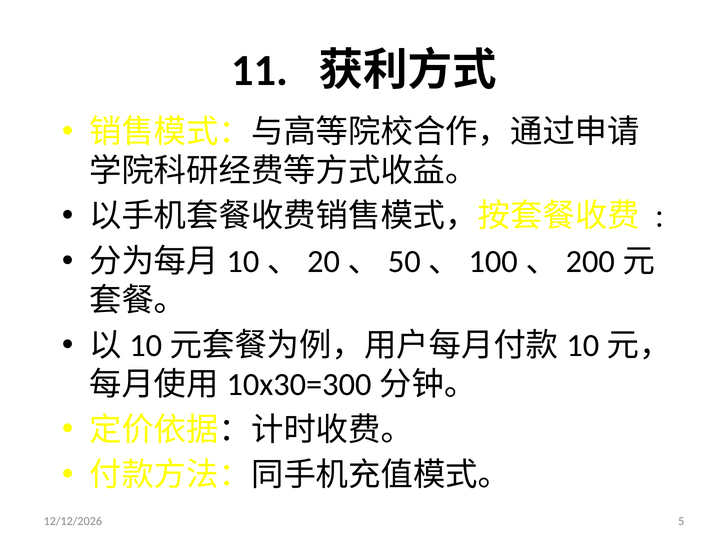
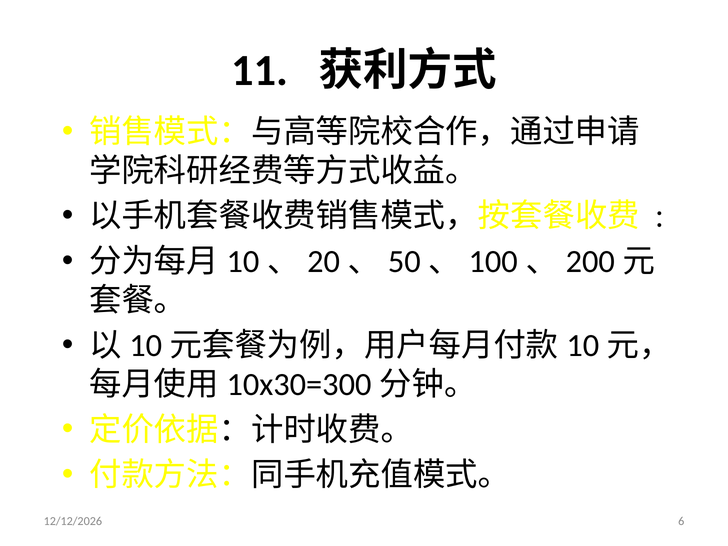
5: 5 -> 6
